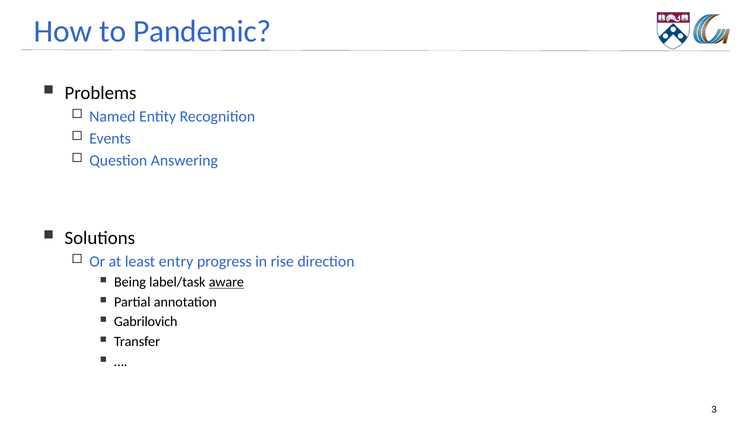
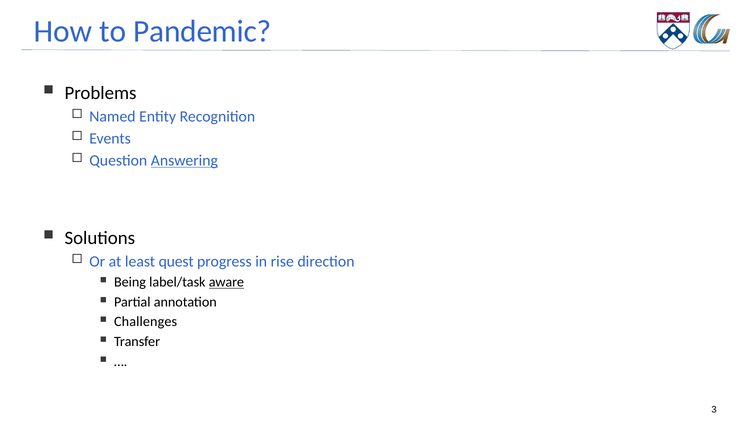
Answering underline: none -> present
entry: entry -> quest
Gabrilovich: Gabrilovich -> Challenges
